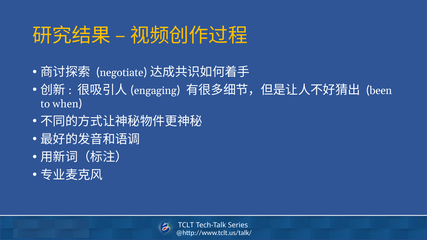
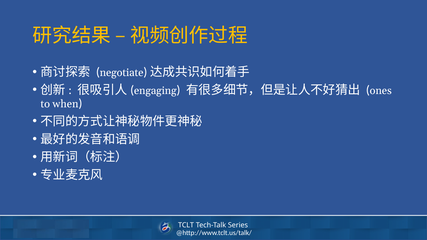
been: been -> ones
